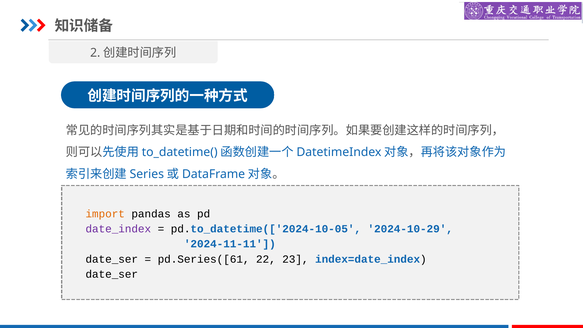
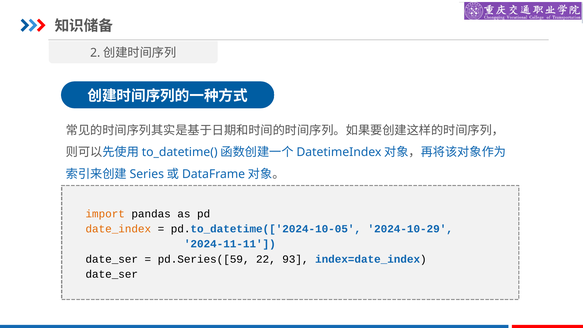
date_index colour: purple -> orange
pd.Series([61: pd.Series([61 -> pd.Series([59
23: 23 -> 93
